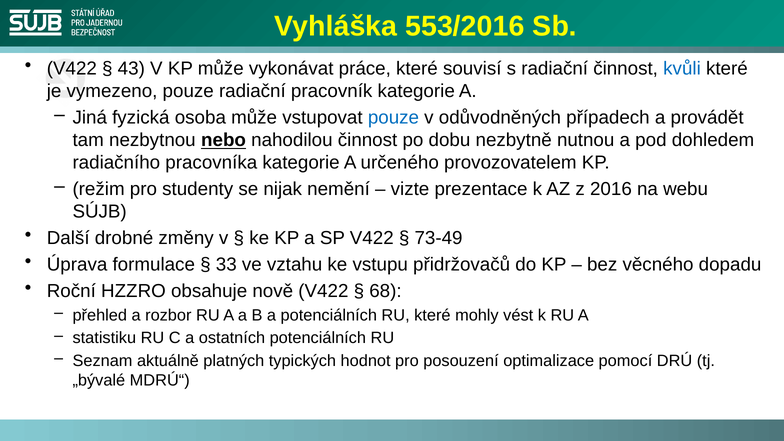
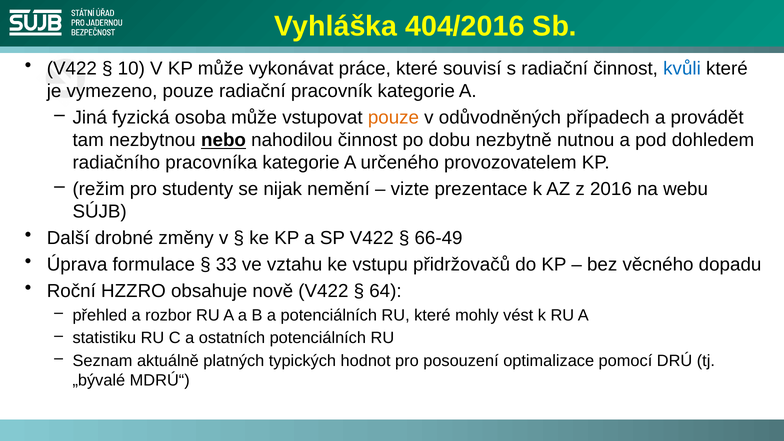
553/2016: 553/2016 -> 404/2016
43: 43 -> 10
pouze at (393, 118) colour: blue -> orange
73-49: 73-49 -> 66-49
68: 68 -> 64
